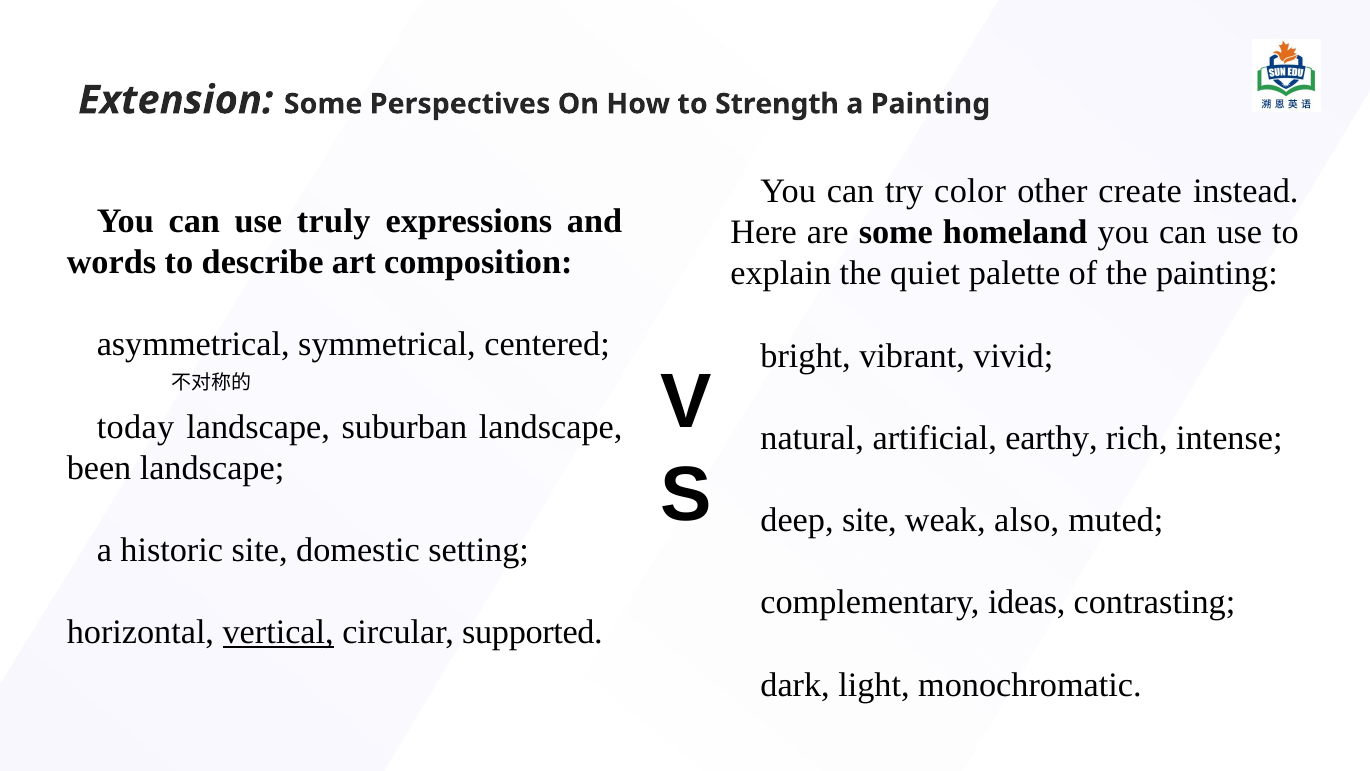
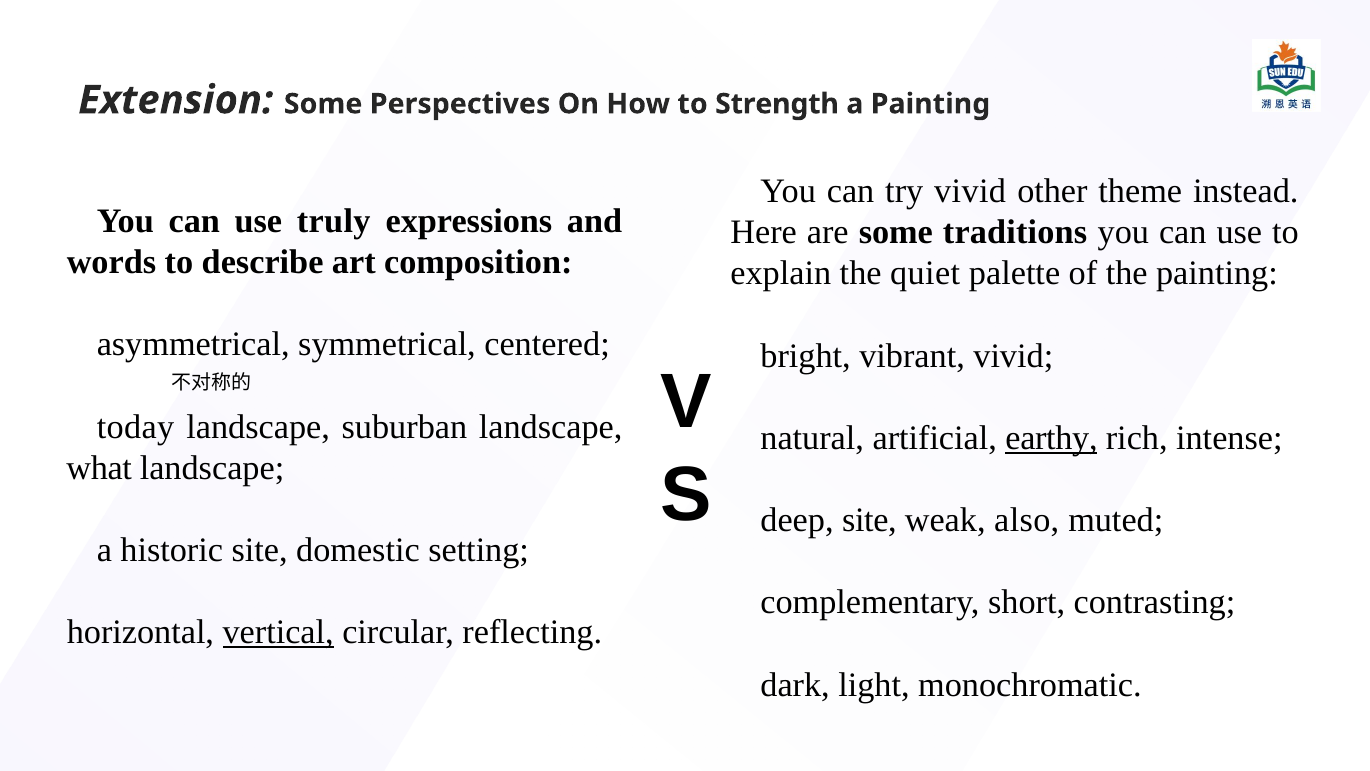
try color: color -> vivid
create: create -> theme
homeland: homeland -> traditions
earthy underline: none -> present
been: been -> what
ideas: ideas -> short
supported: supported -> reflecting
